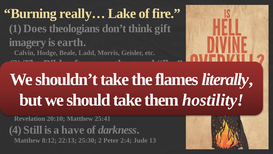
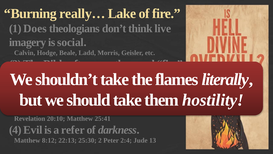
gift: gift -> live
earth: earth -> social
Still: Still -> Evil
have: have -> refer
